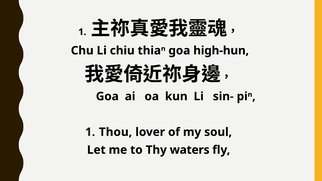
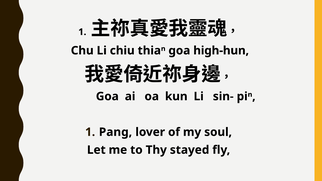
Thou: Thou -> Pang
waters: waters -> stayed
